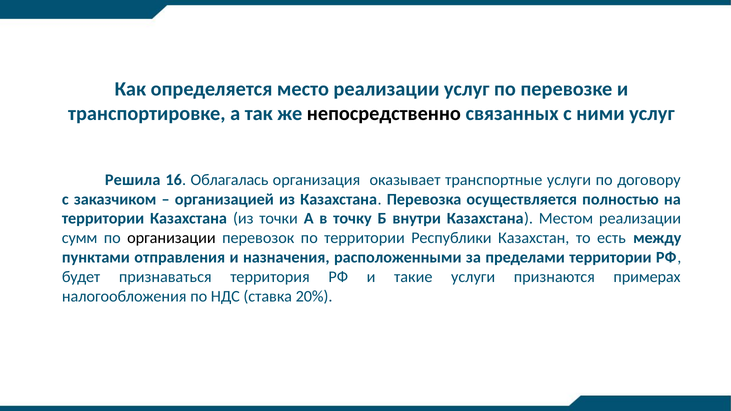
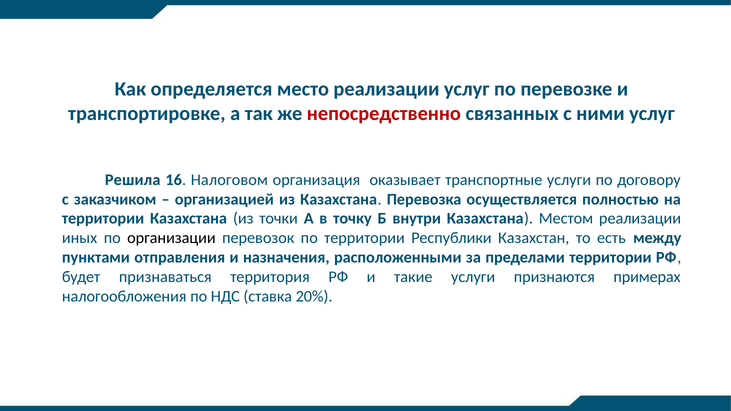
непосредственно colour: black -> red
Облагалась: Облагалась -> Налоговом
сумм: сумм -> иных
